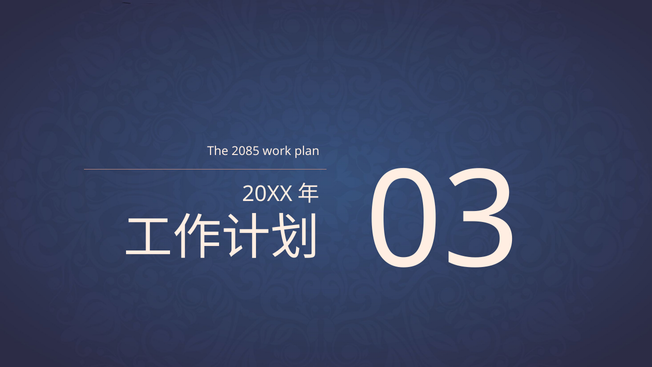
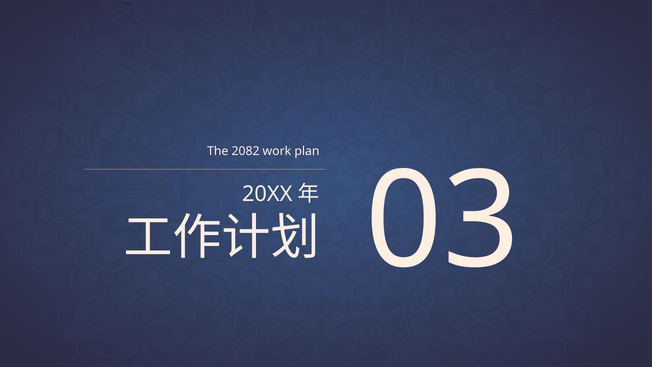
2085: 2085 -> 2082
